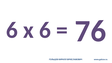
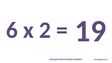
x 6: 6 -> 2
76: 76 -> 19
